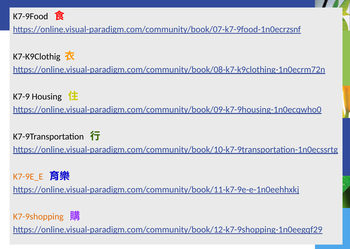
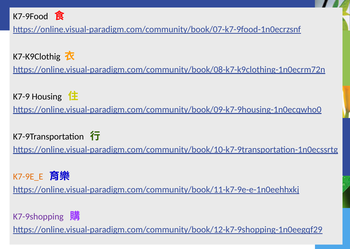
K7-9shopping colour: orange -> purple
